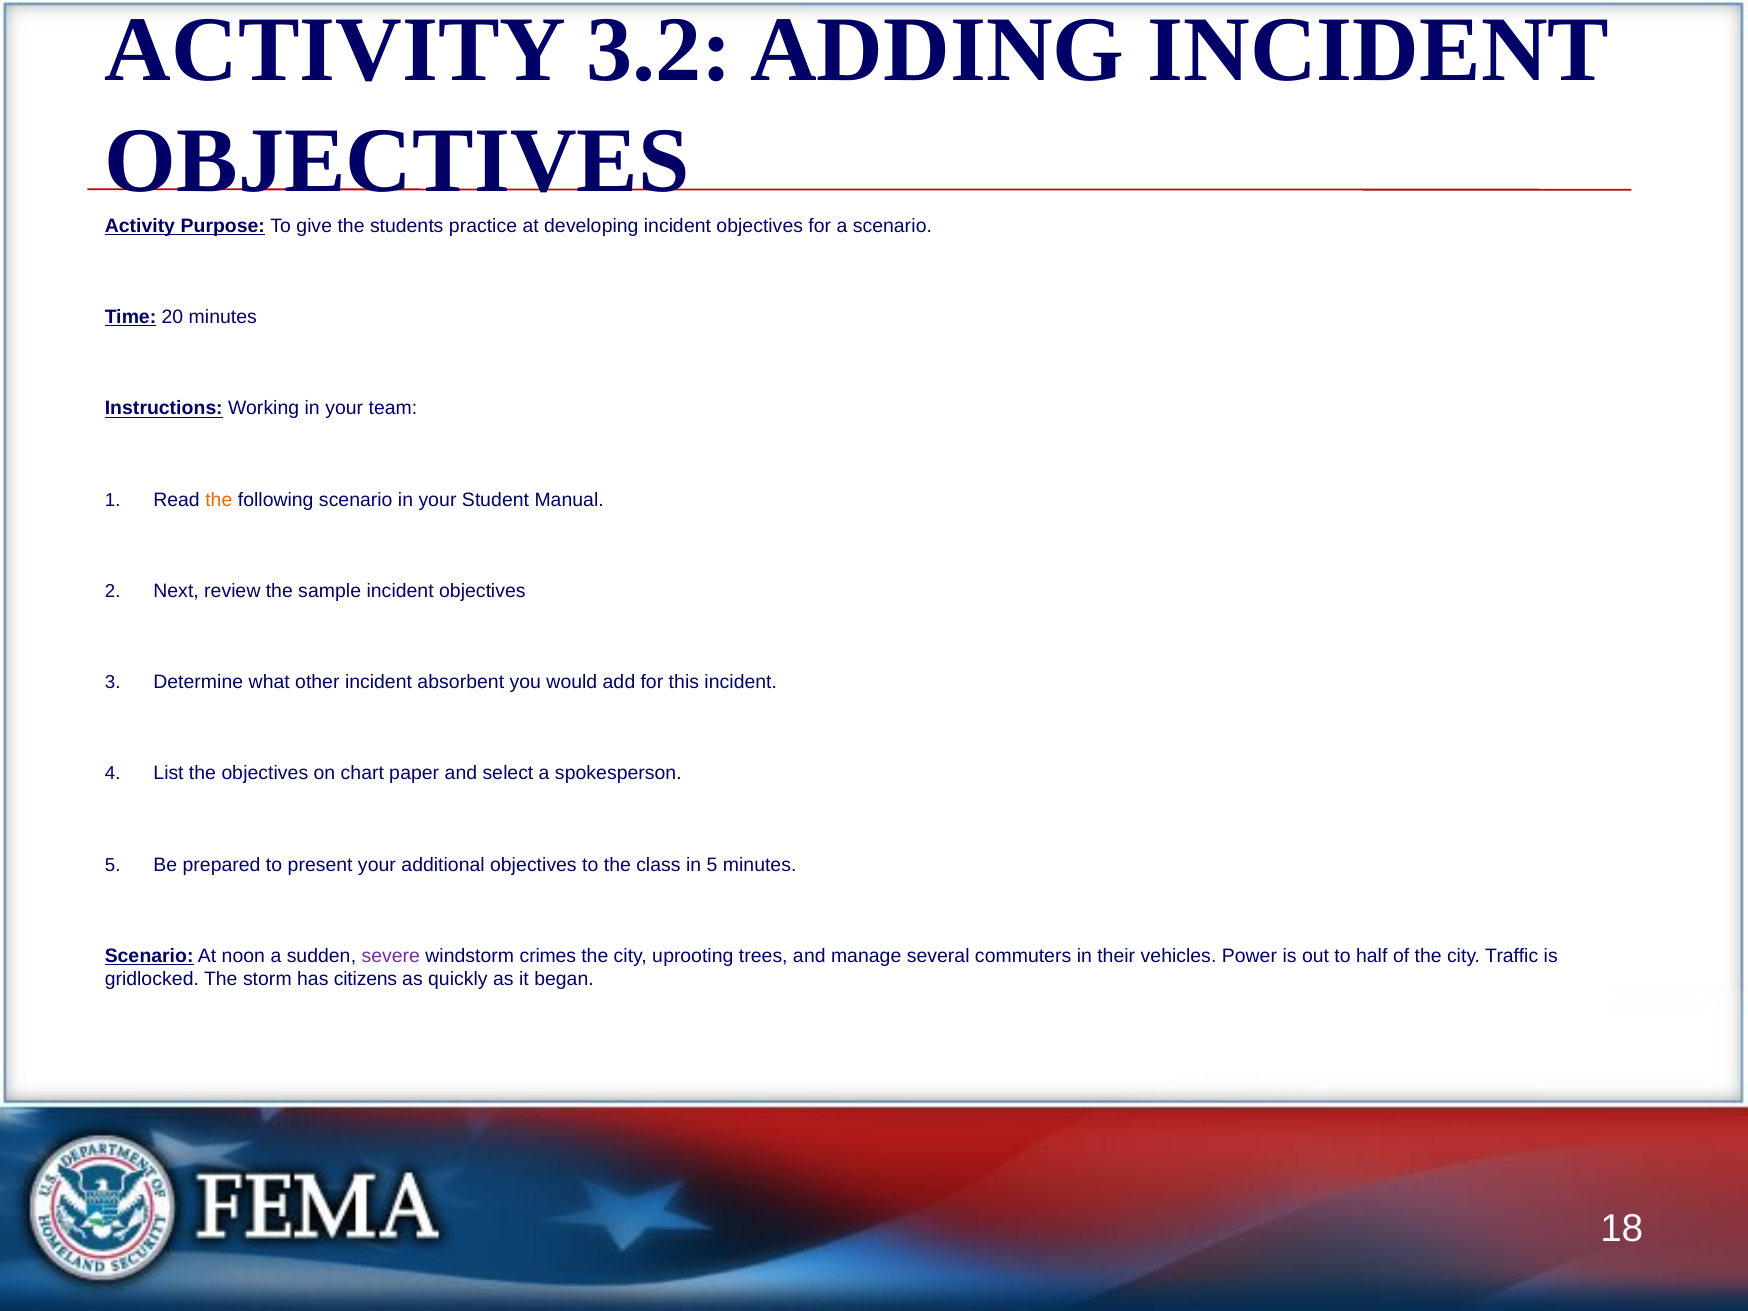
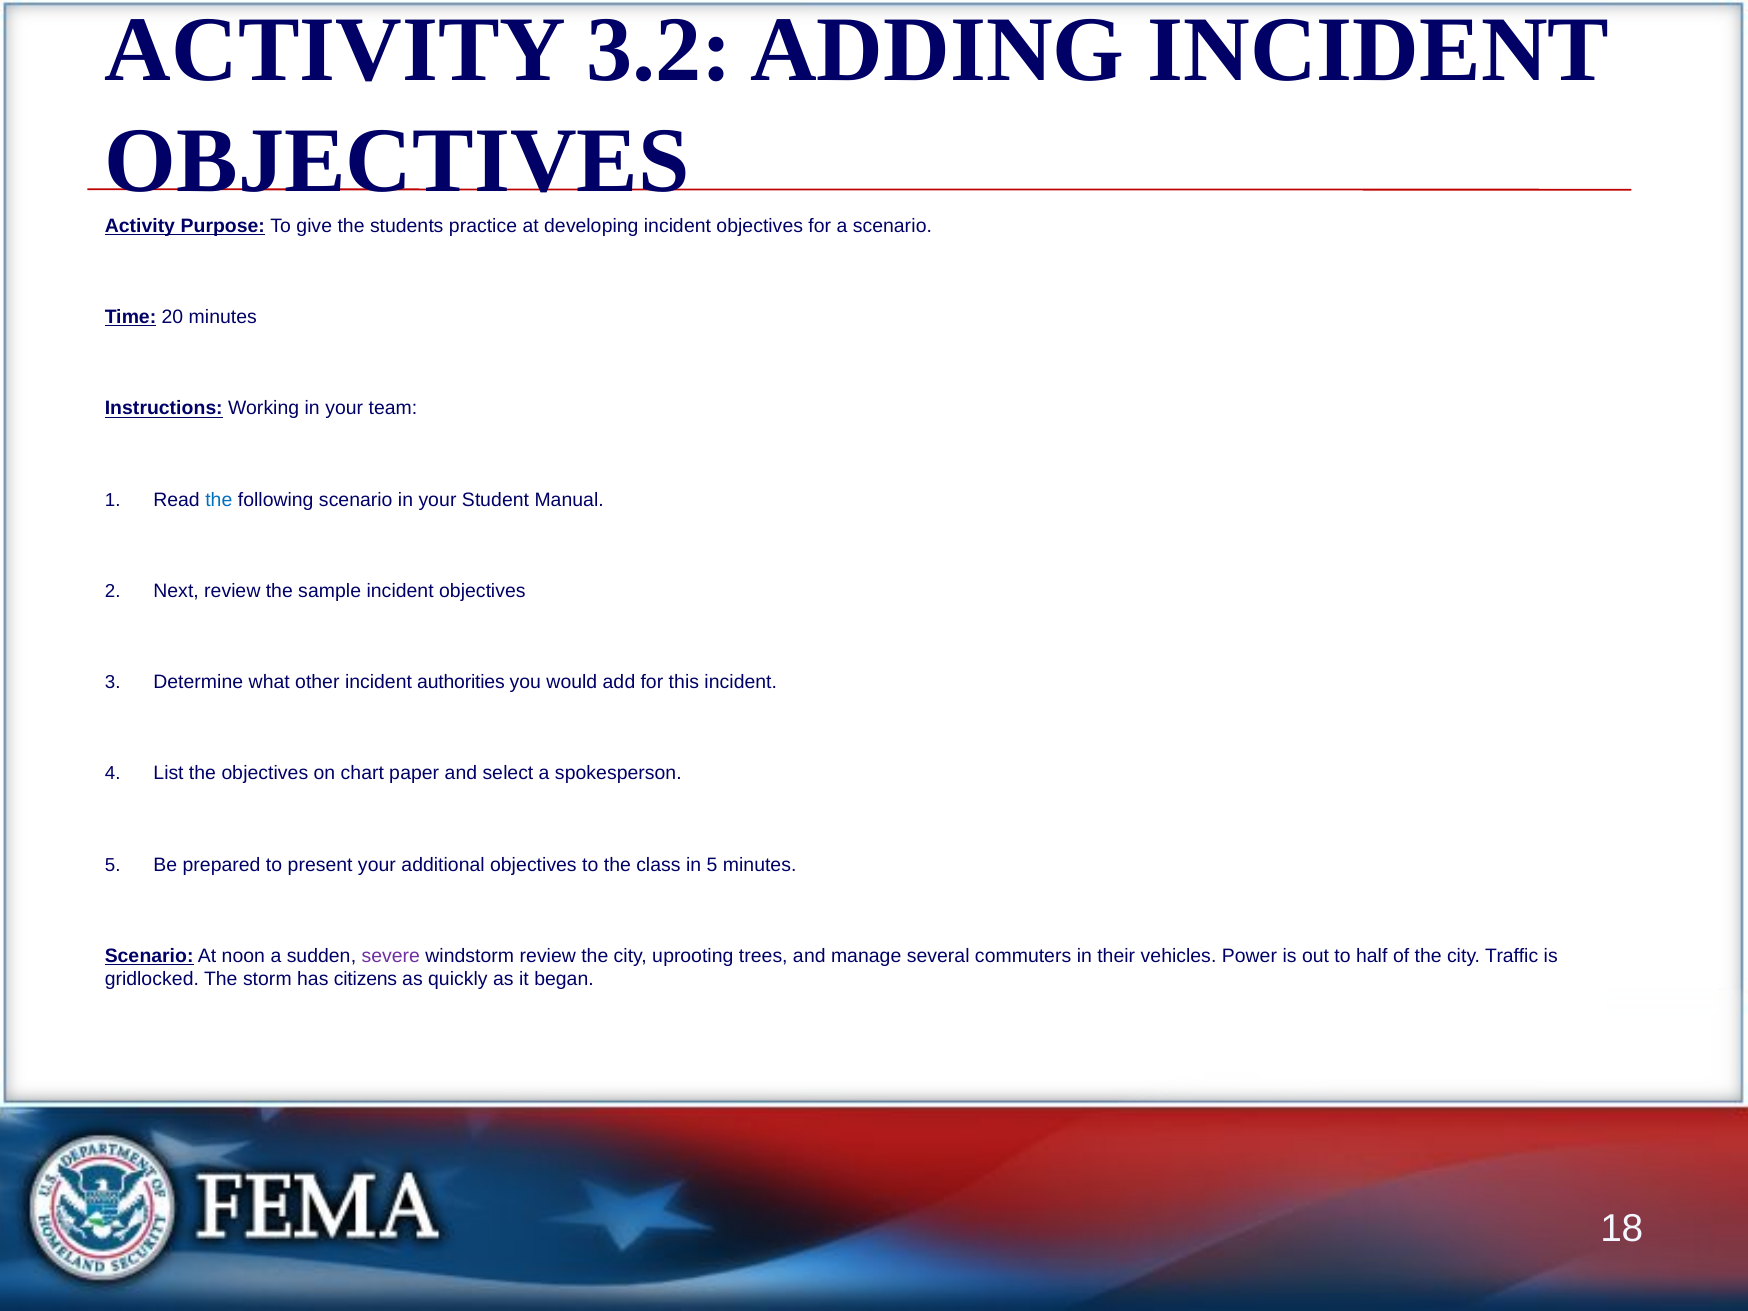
the at (219, 500) colour: orange -> blue
absorbent: absorbent -> authorities
windstorm crimes: crimes -> review
